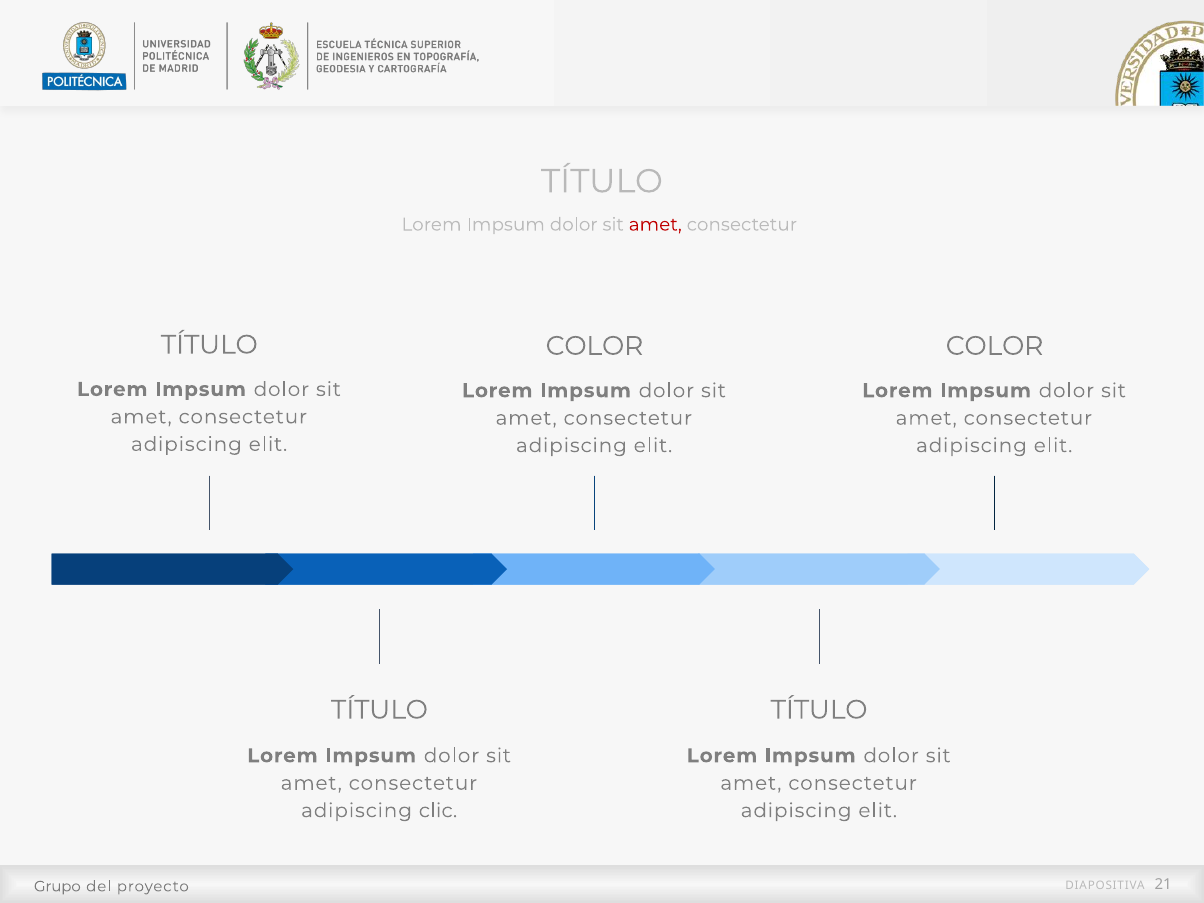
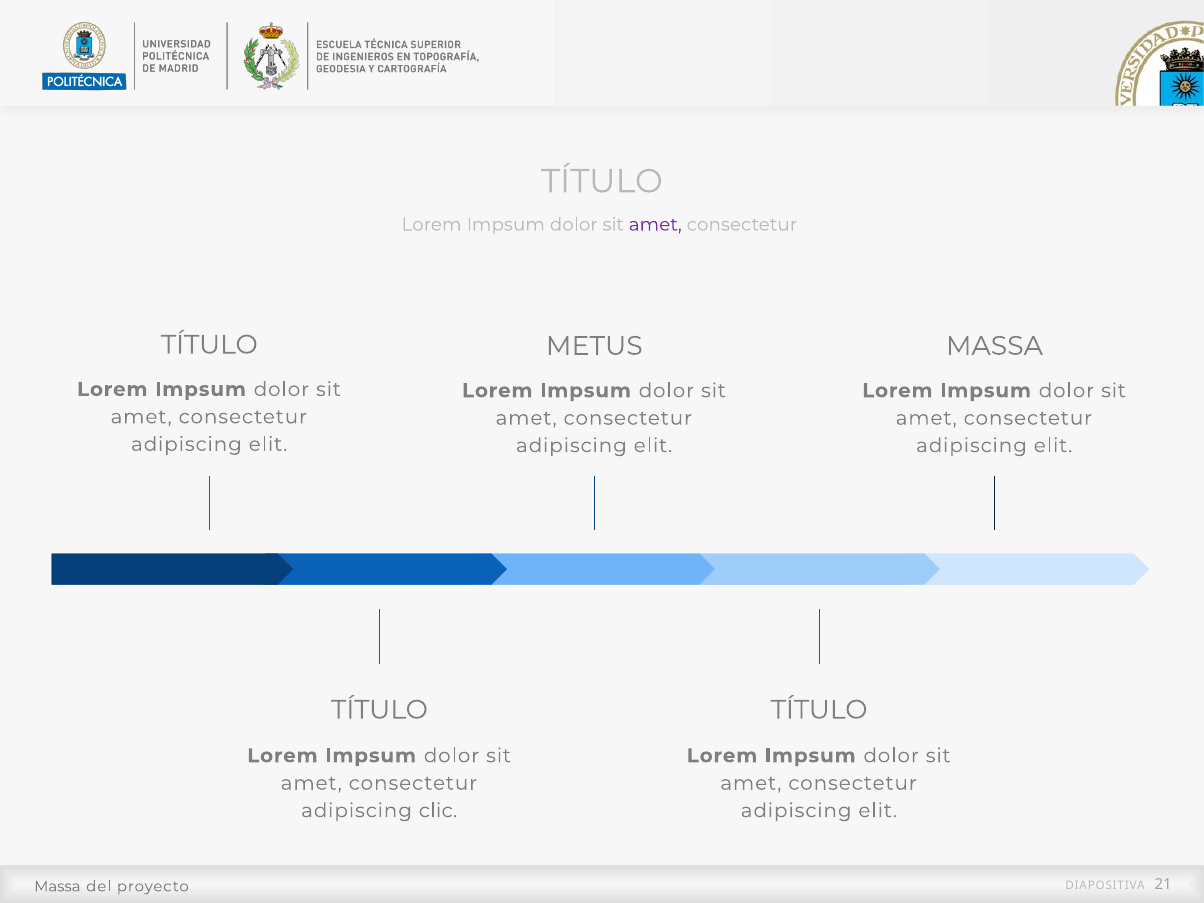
amet at (655, 225) colour: red -> purple
COLOR at (594, 346): COLOR -> METUS
COLOR at (995, 346): COLOR -> MASSA
Grupo at (57, 886): Grupo -> Massa
